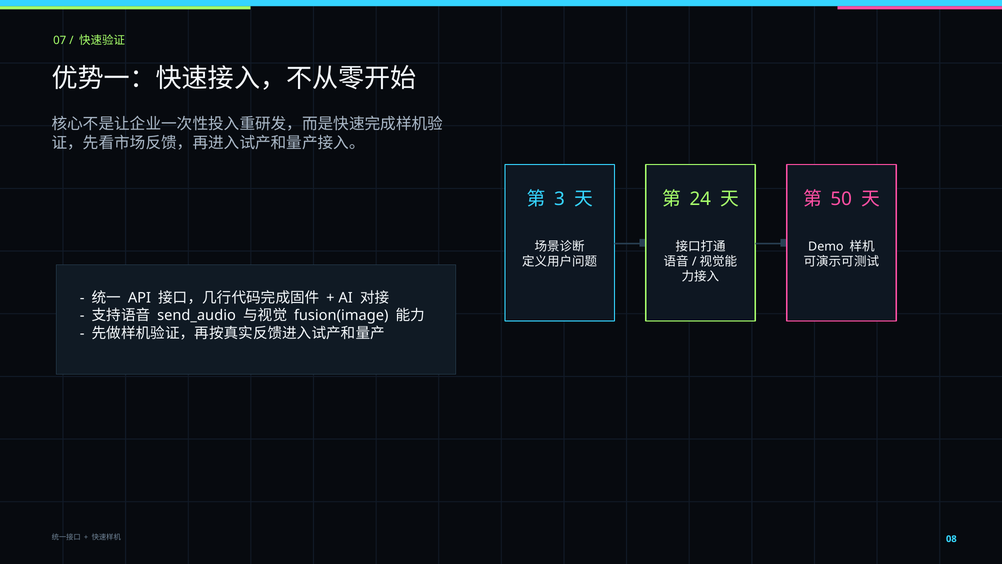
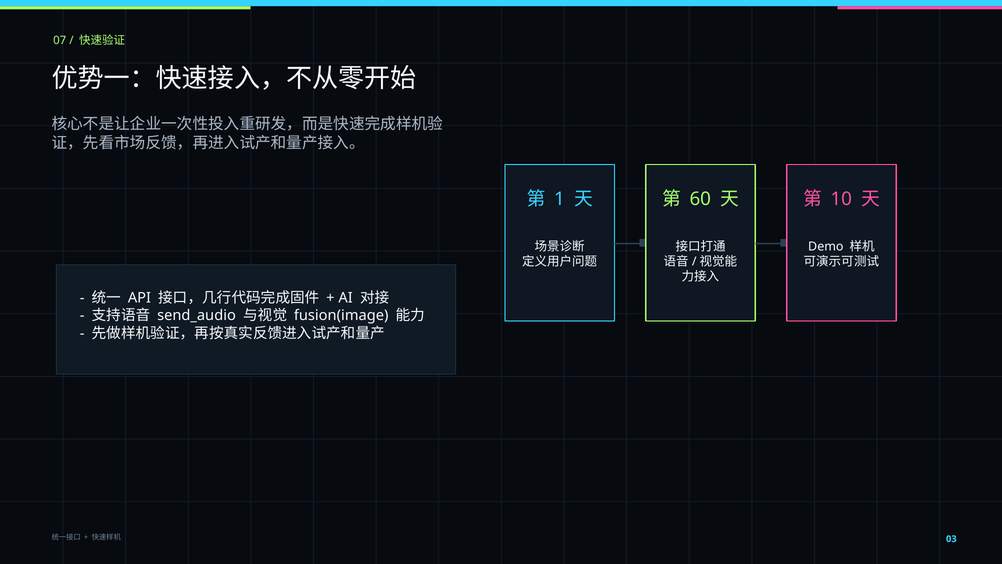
3: 3 -> 1
24: 24 -> 60
50: 50 -> 10
08: 08 -> 03
